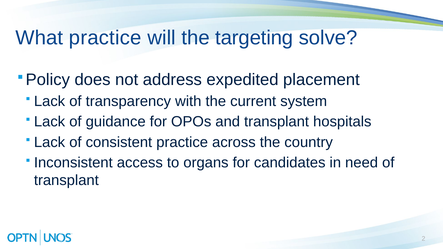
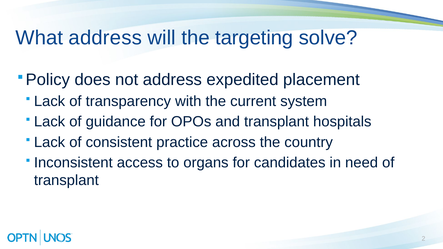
What practice: practice -> address
